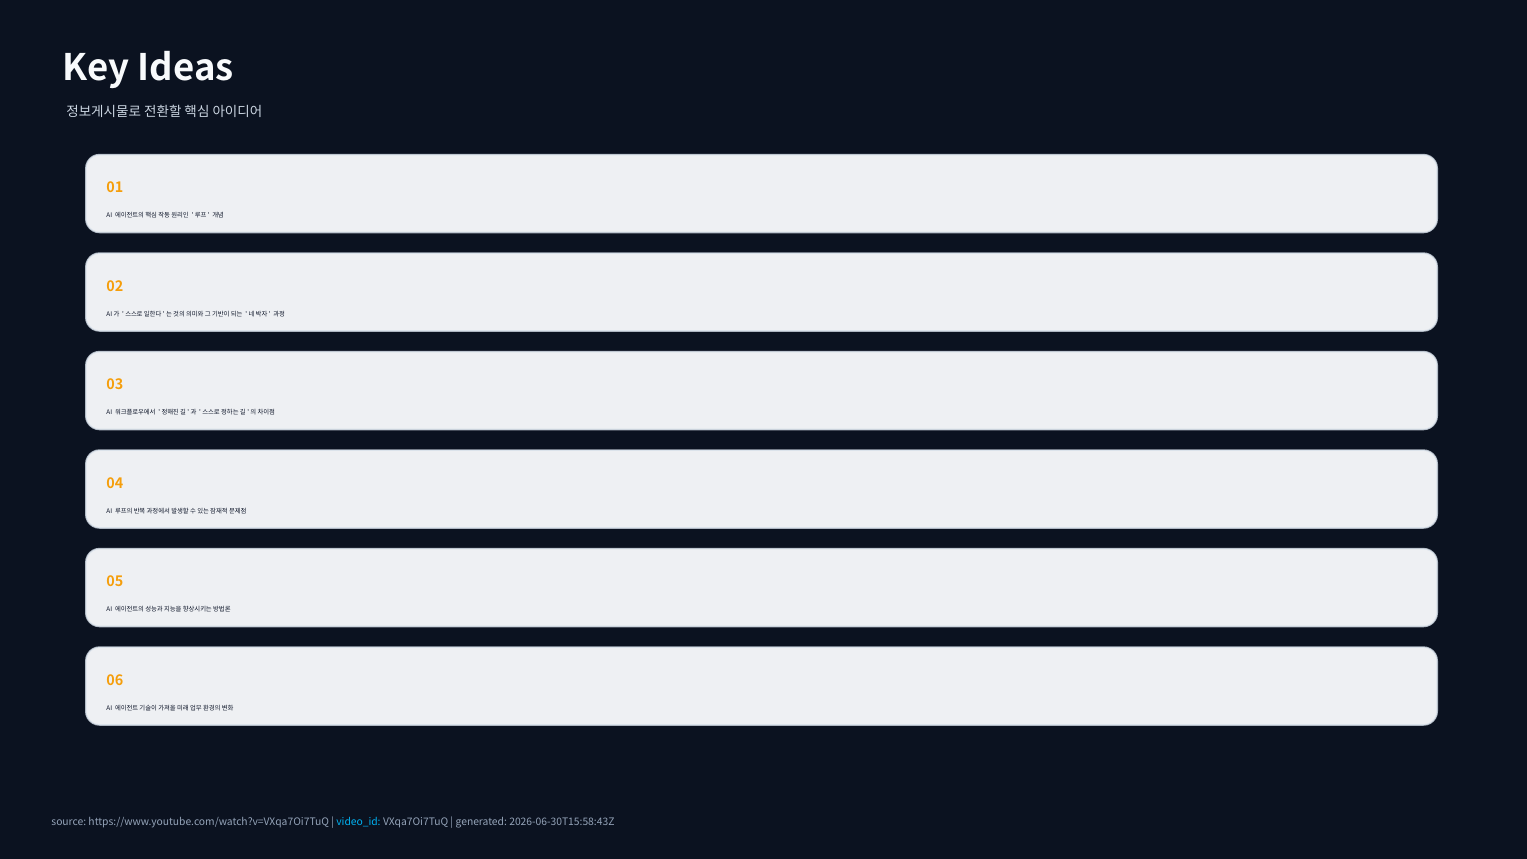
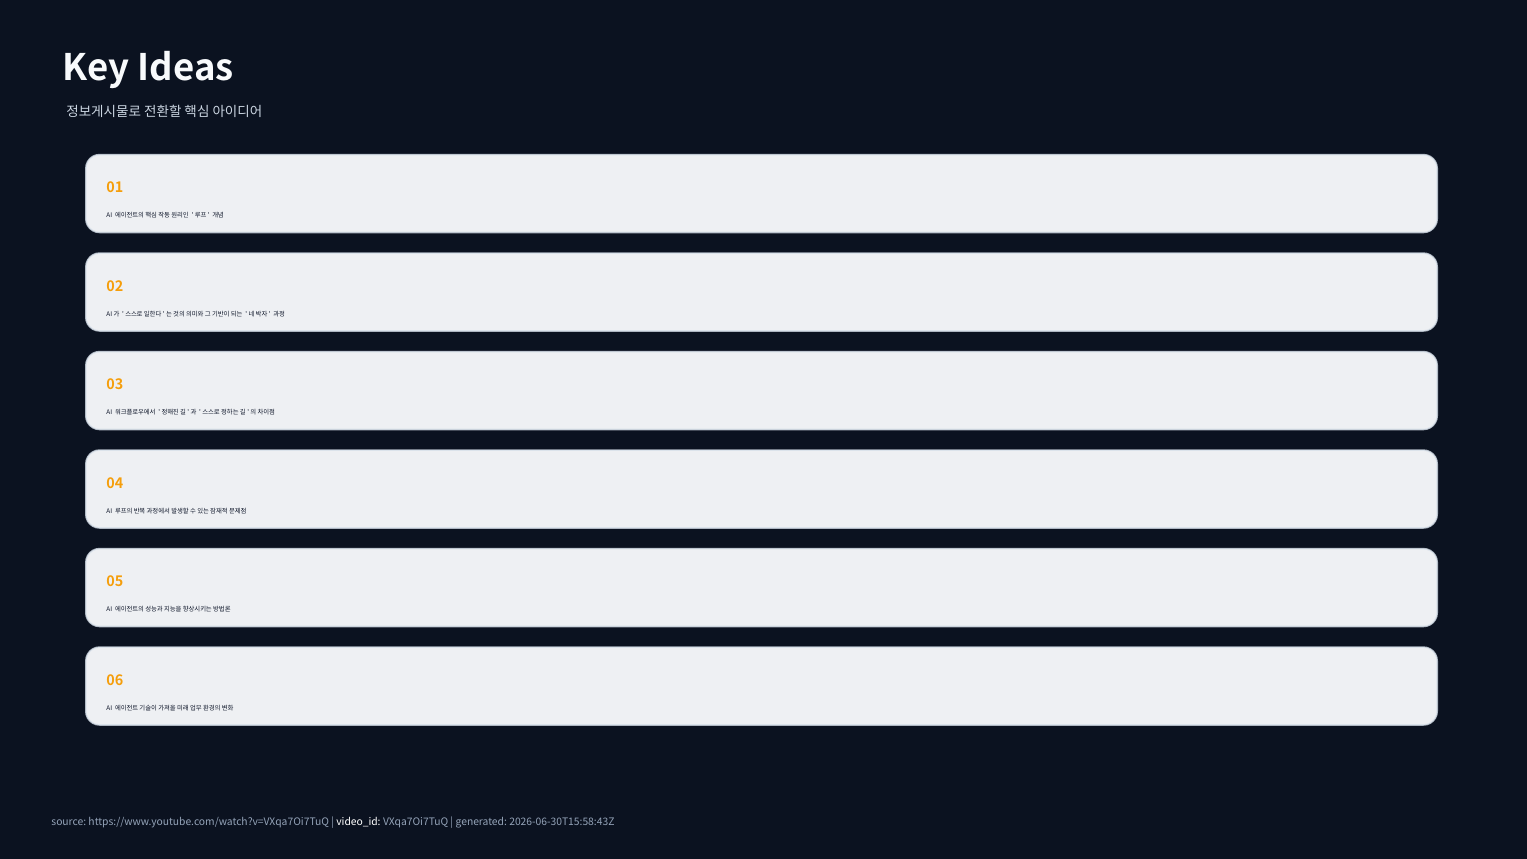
video_id colour: light blue -> white
